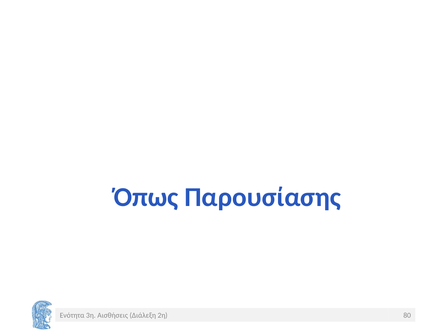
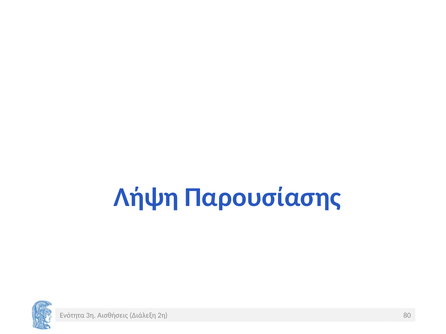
Όπως: Όπως -> Λήψη
